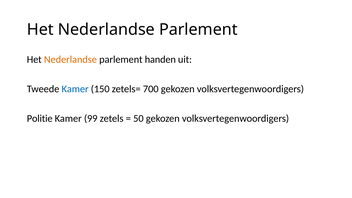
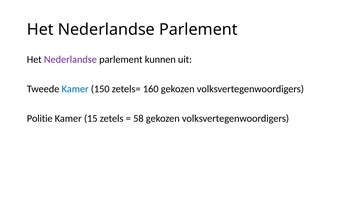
Nederlandse at (70, 60) colour: orange -> purple
handen: handen -> kunnen
700: 700 -> 160
99: 99 -> 15
50: 50 -> 58
